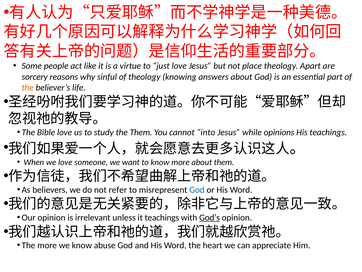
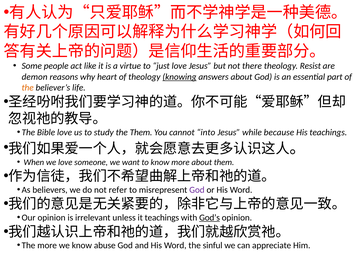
place: place -> there
Apart: Apart -> Resist
sorcery: sorcery -> demon
sinful: sinful -> heart
knowing underline: none -> present
opinions: opinions -> because
God at (197, 189) colour: blue -> purple
heart: heart -> sinful
